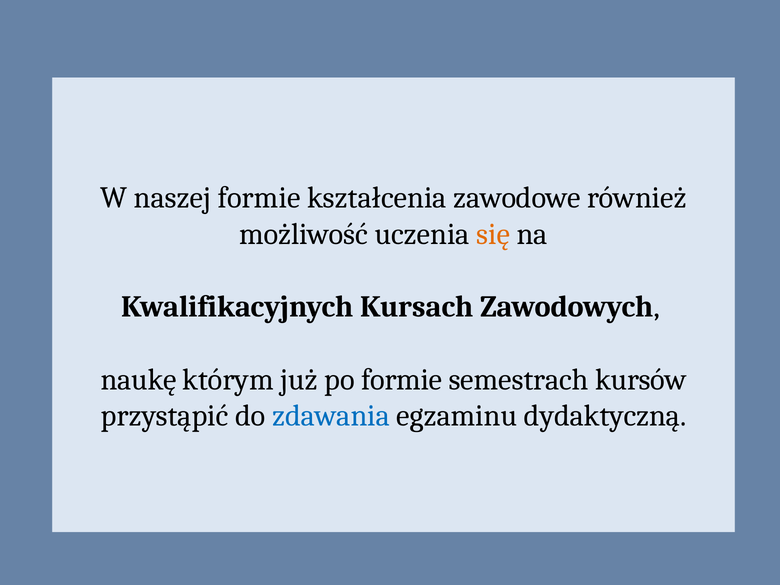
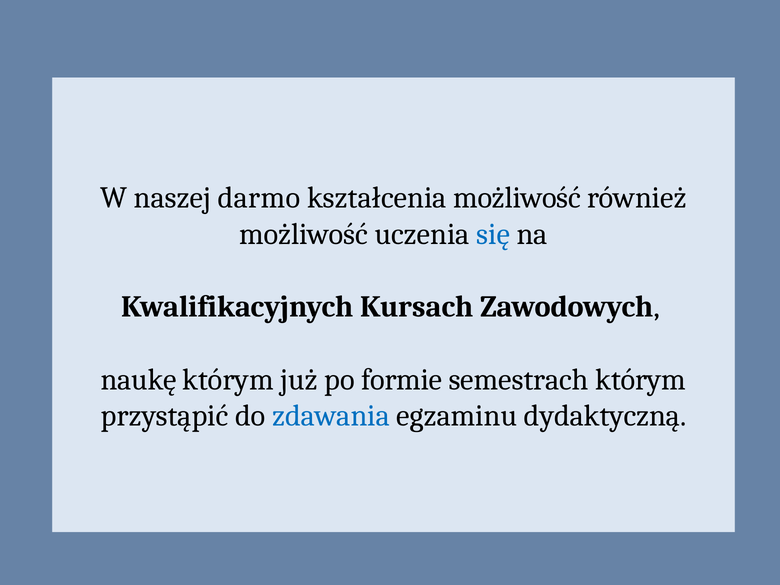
naszej formie: formie -> darmo
kształcenia zawodowe: zawodowe -> możliwość
się colour: orange -> blue
semestrach kursów: kursów -> którym
